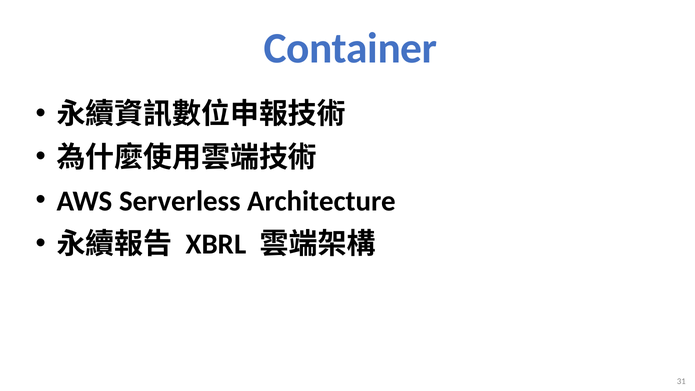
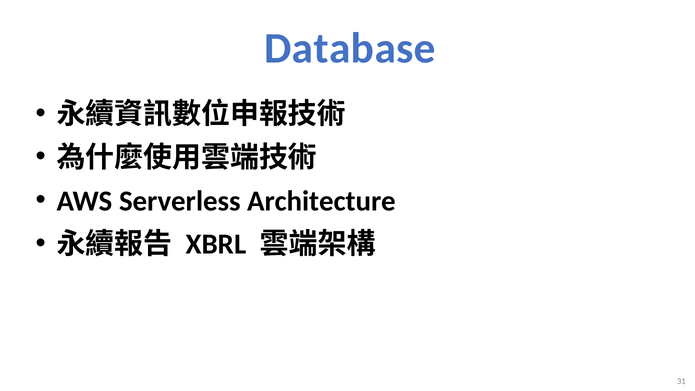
Container: Container -> Database
